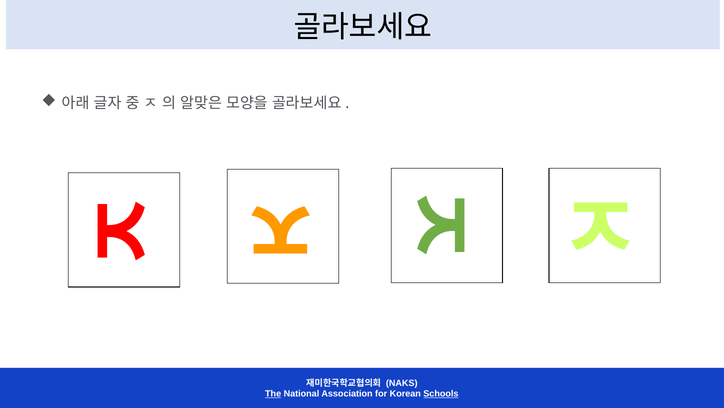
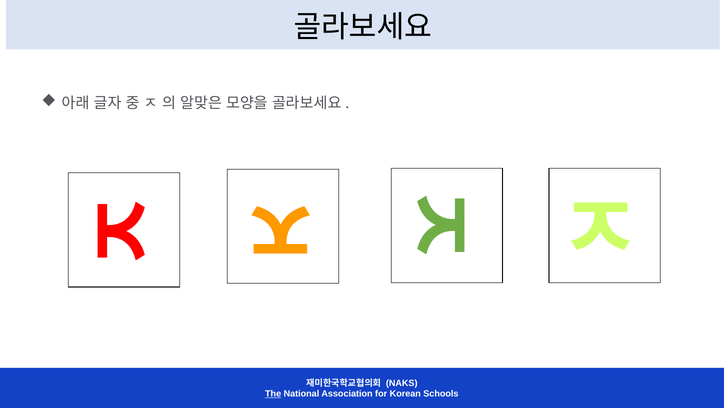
Schools underline: present -> none
